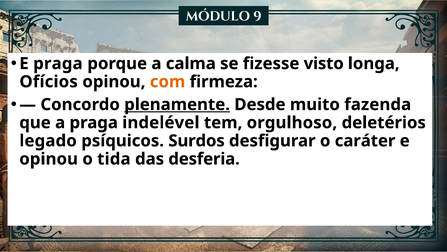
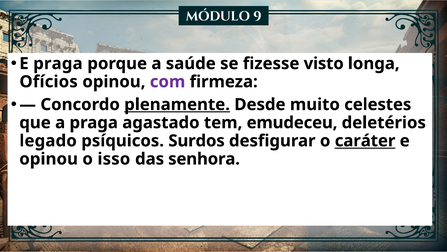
calma: calma -> saúde
com colour: orange -> purple
fazenda: fazenda -> celestes
indelével: indelével -> agastado
orgulhoso: orgulhoso -> emudeceu
caráter underline: none -> present
tida: tida -> isso
desferia: desferia -> senhora
